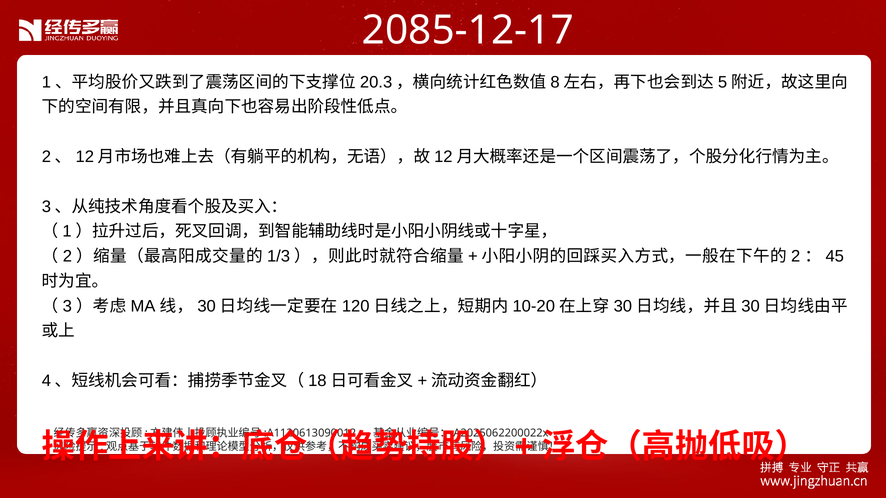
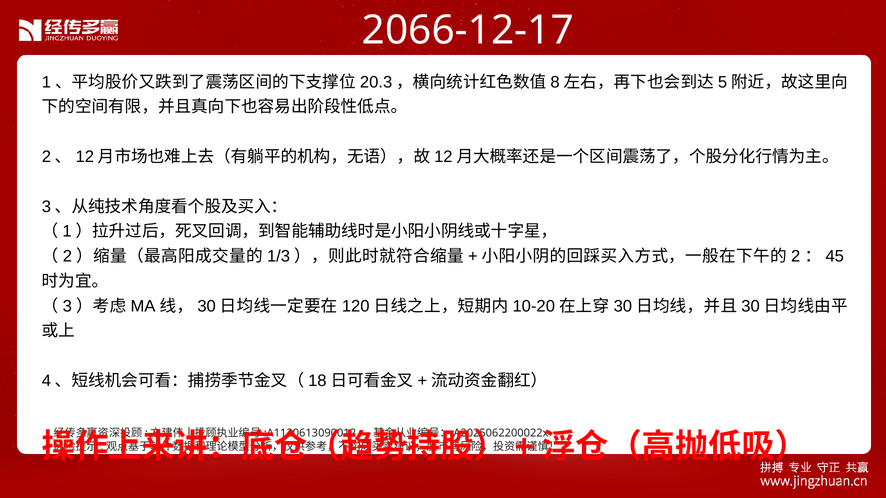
2085-12-17: 2085-12-17 -> 2066-12-17
